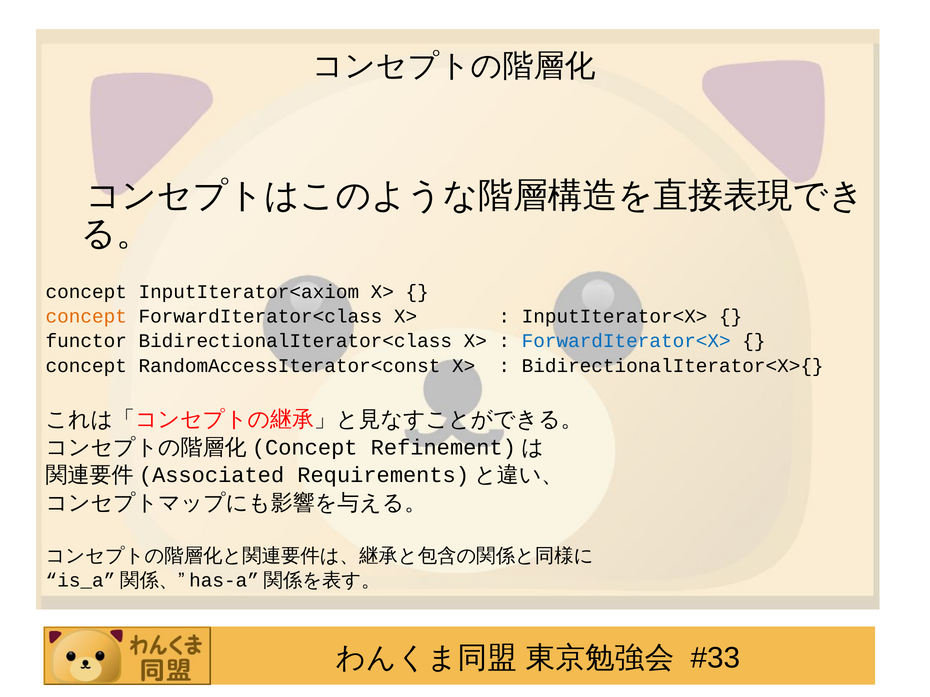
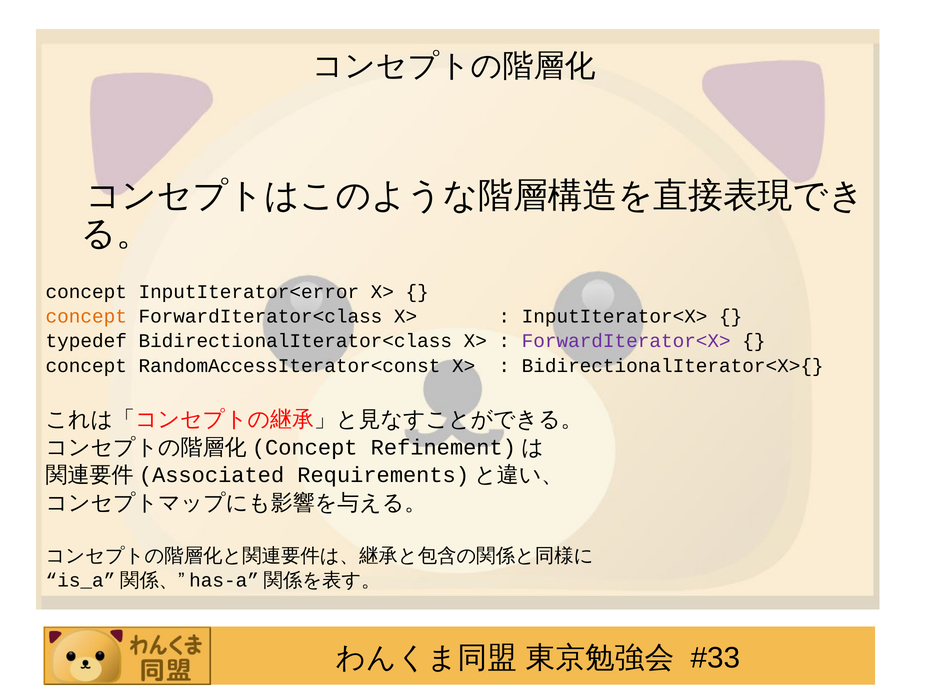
InputIterator<axiom: InputIterator<axiom -> InputIterator<error
functor: functor -> typedef
ForwardIterator<X> colour: blue -> purple
